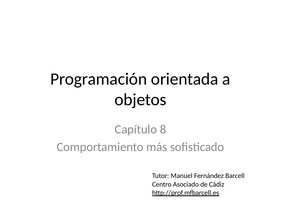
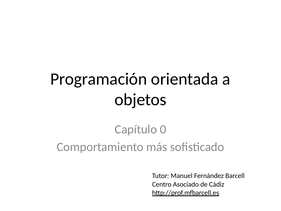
8: 8 -> 0
